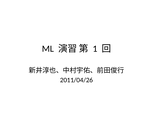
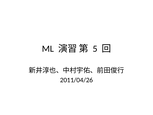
1: 1 -> 5
